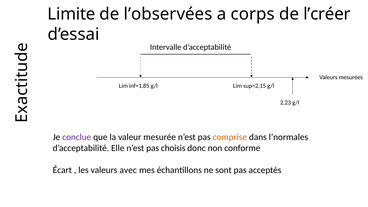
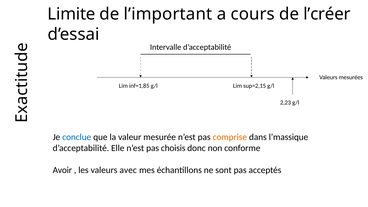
l’observées: l’observées -> l’important
corps: corps -> cours
conclue colour: purple -> blue
l’normales: l’normales -> l’massique
Écart: Écart -> Avoir
